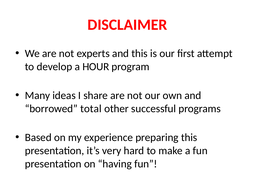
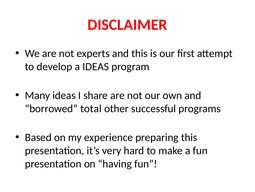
a HOUR: HOUR -> IDEAS
